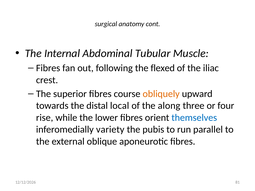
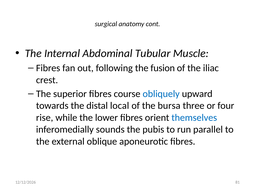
flexed: flexed -> fusion
obliquely colour: orange -> blue
along: along -> bursa
variety: variety -> sounds
